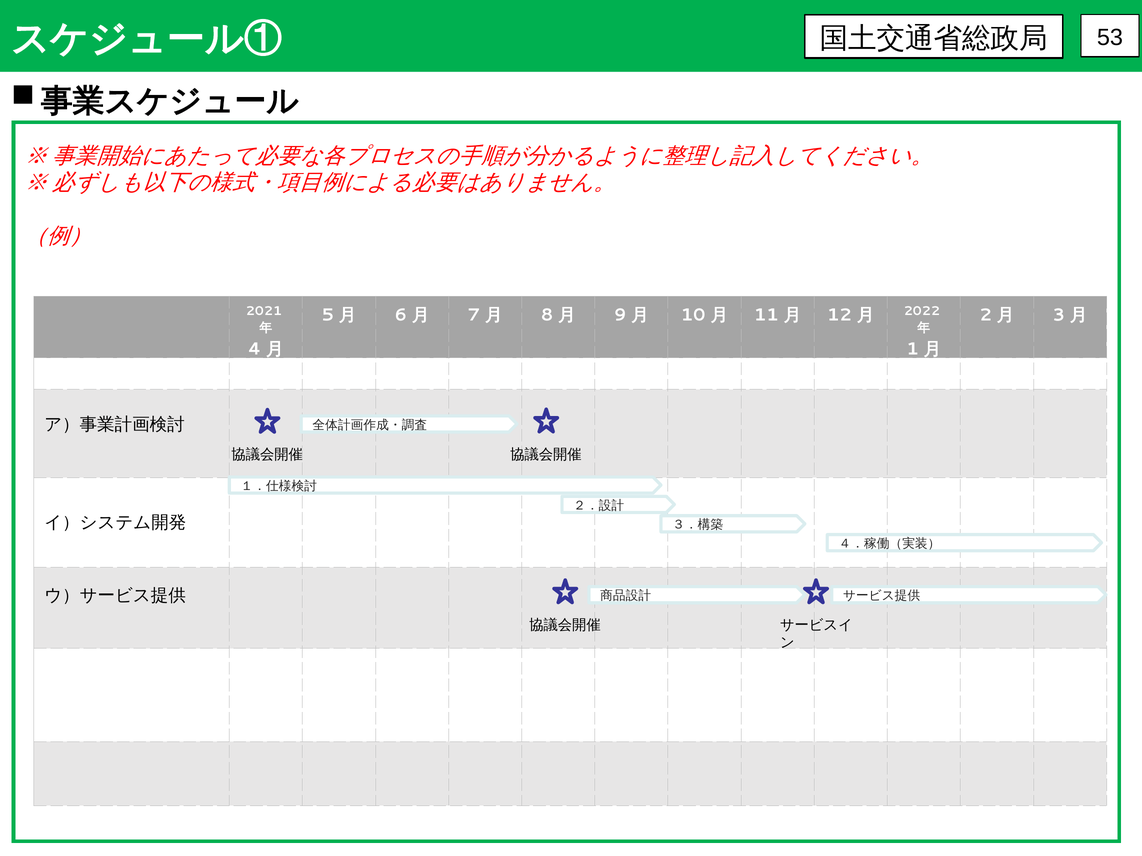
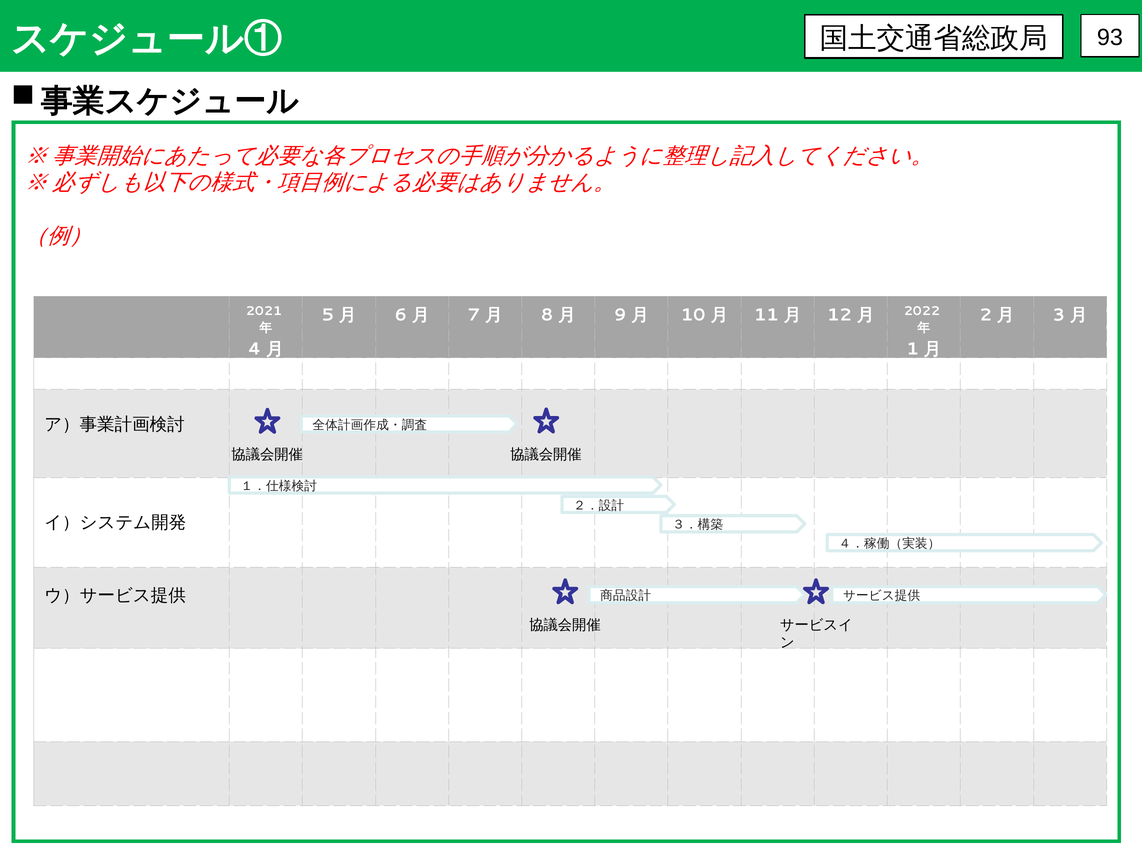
53: 53 -> 93
